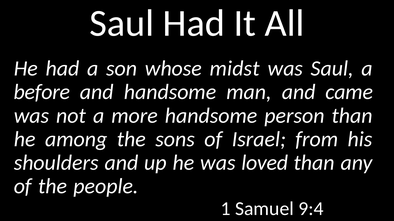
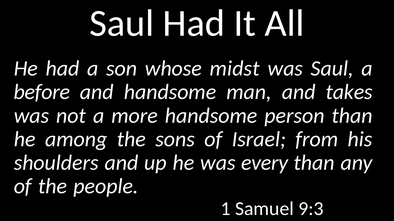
came: came -> takes
loved: loved -> every
9:4: 9:4 -> 9:3
